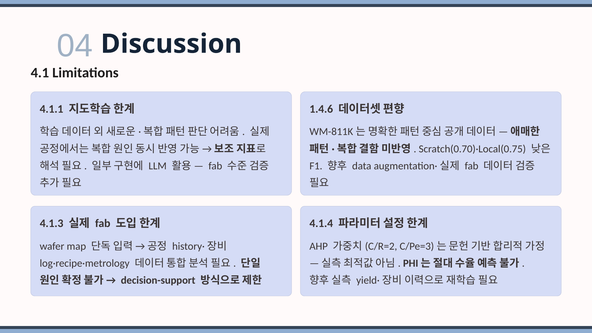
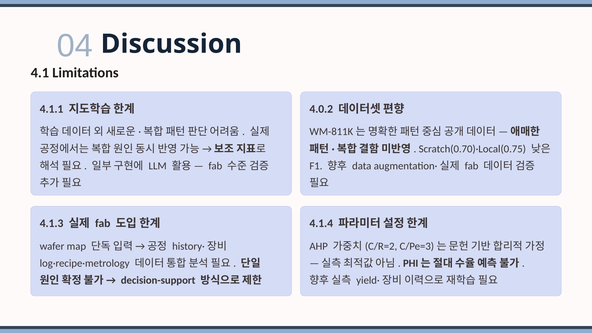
1.4.6: 1.4.6 -> 4.0.2
